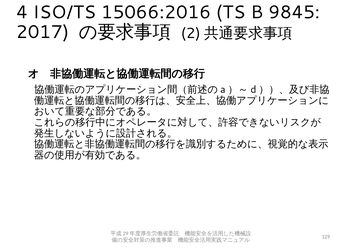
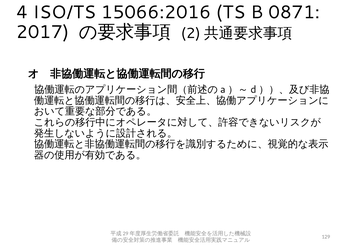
9845: 9845 -> 0871
